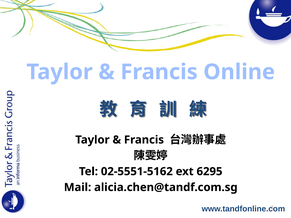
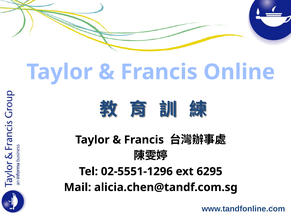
02-5551-5162: 02-5551-5162 -> 02-5551-1296
